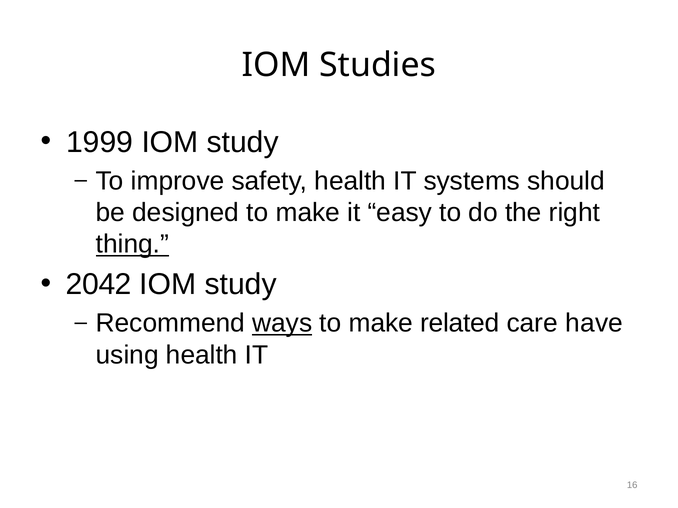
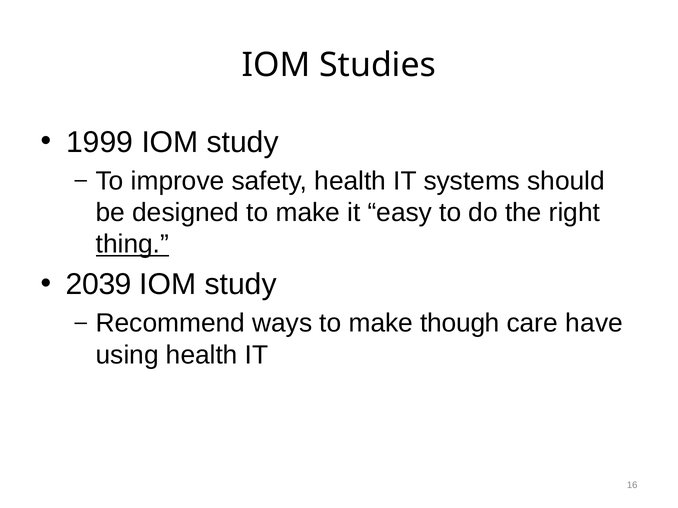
2042: 2042 -> 2039
ways underline: present -> none
related: related -> though
